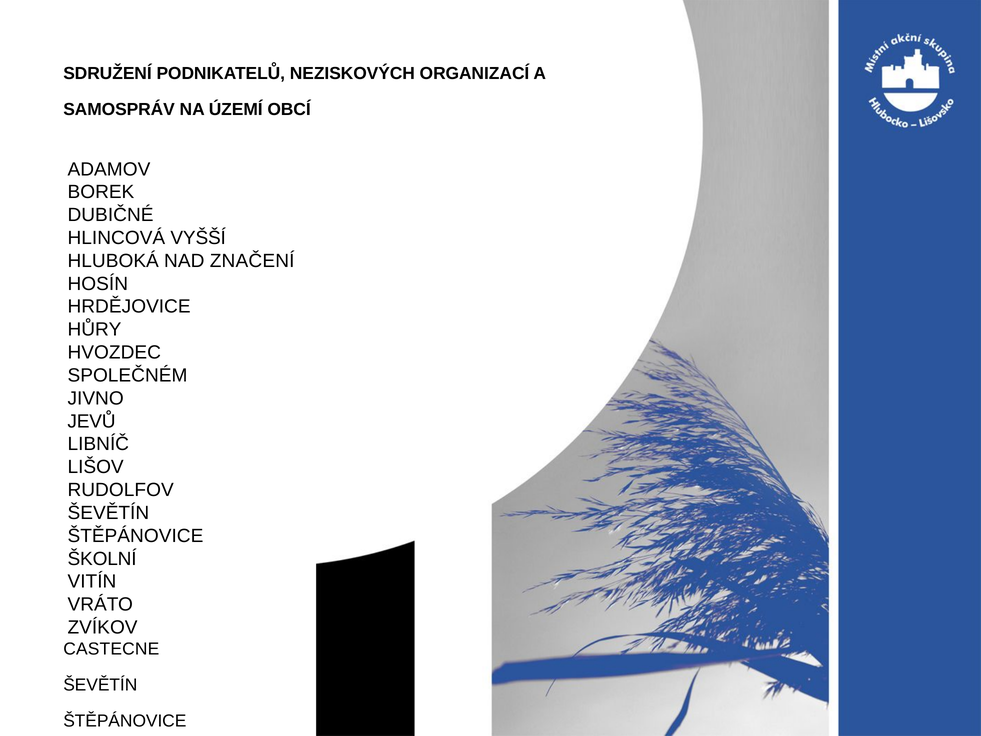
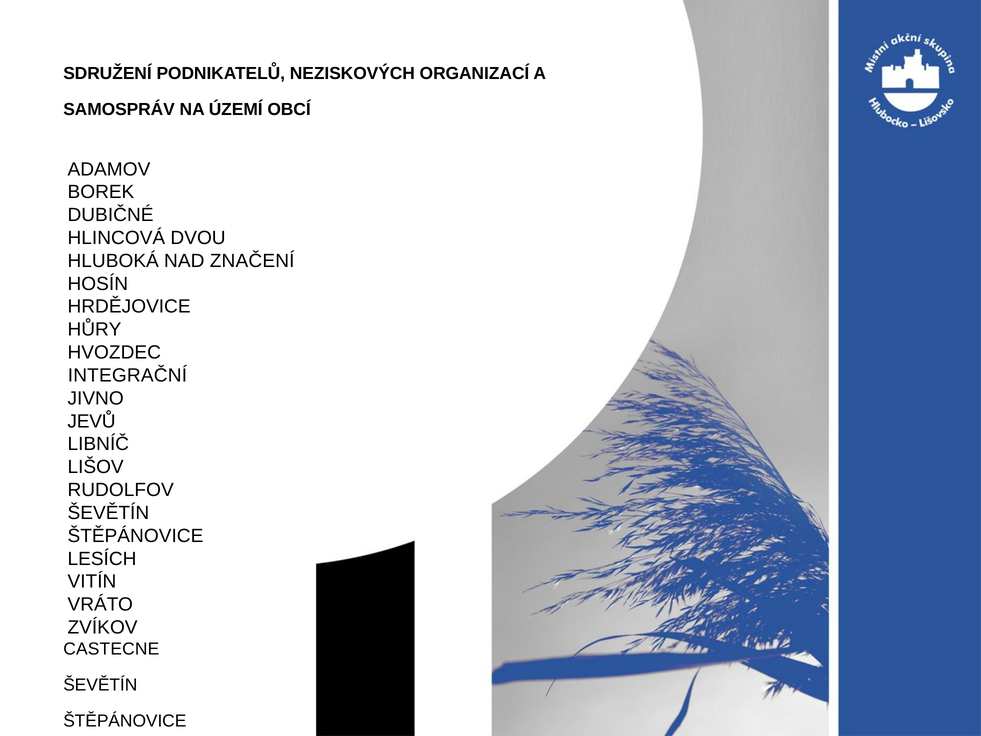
VYŠŠÍ: VYŠŠÍ -> DVOU
SPOLEČNÉM: SPOLEČNÉM -> INTEGRAČNÍ
ŠKOLNÍ: ŠKOLNÍ -> LESÍCH
